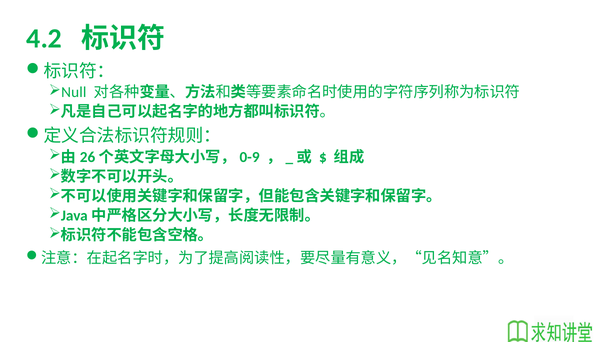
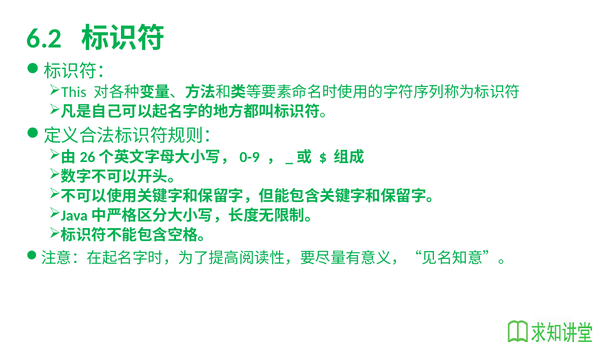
4.2: 4.2 -> 6.2
Null: Null -> This
